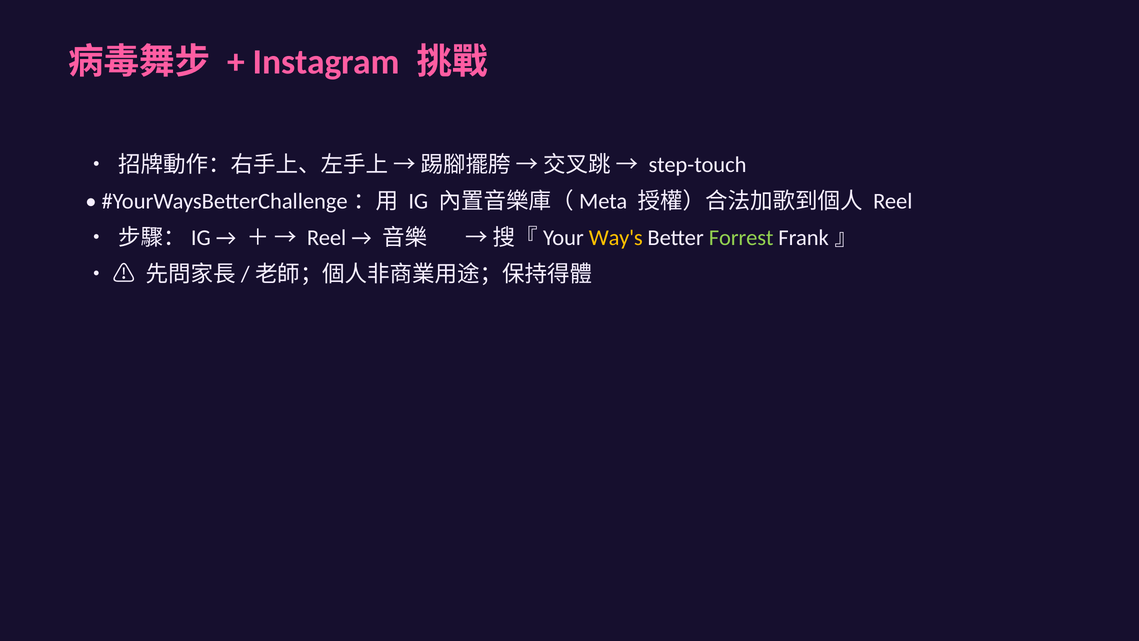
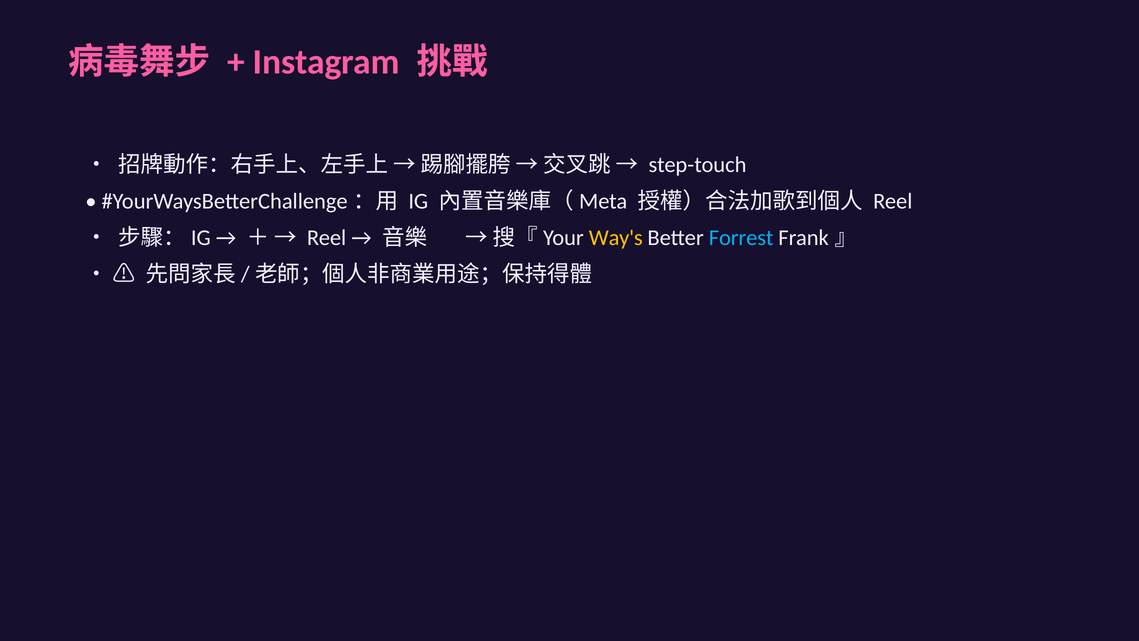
Forrest colour: light green -> light blue
